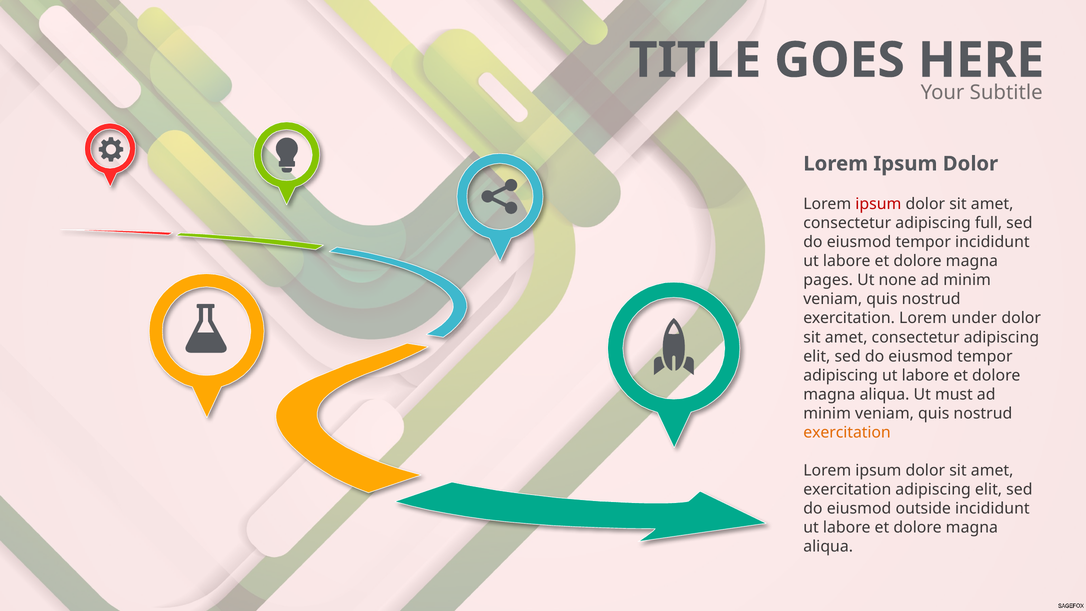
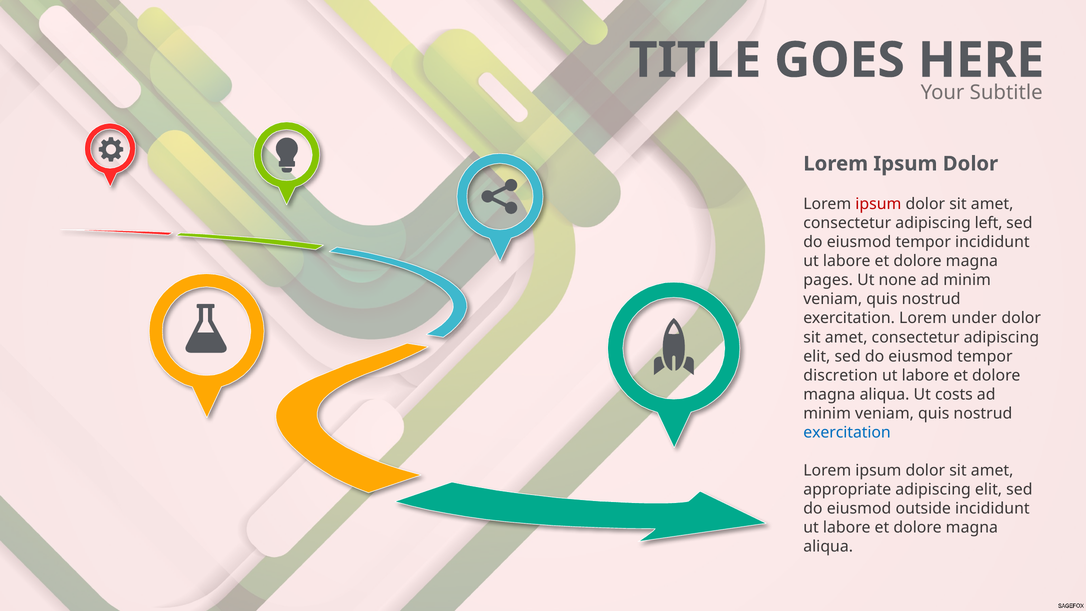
full: full -> left
adipiscing at (841, 375): adipiscing -> discretion
must: must -> costs
exercitation at (847, 432) colour: orange -> blue
exercitation at (847, 489): exercitation -> appropriate
